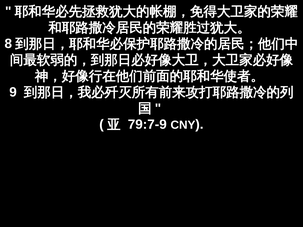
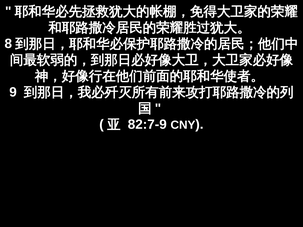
79:7-9: 79:7-9 -> 82:7-9
